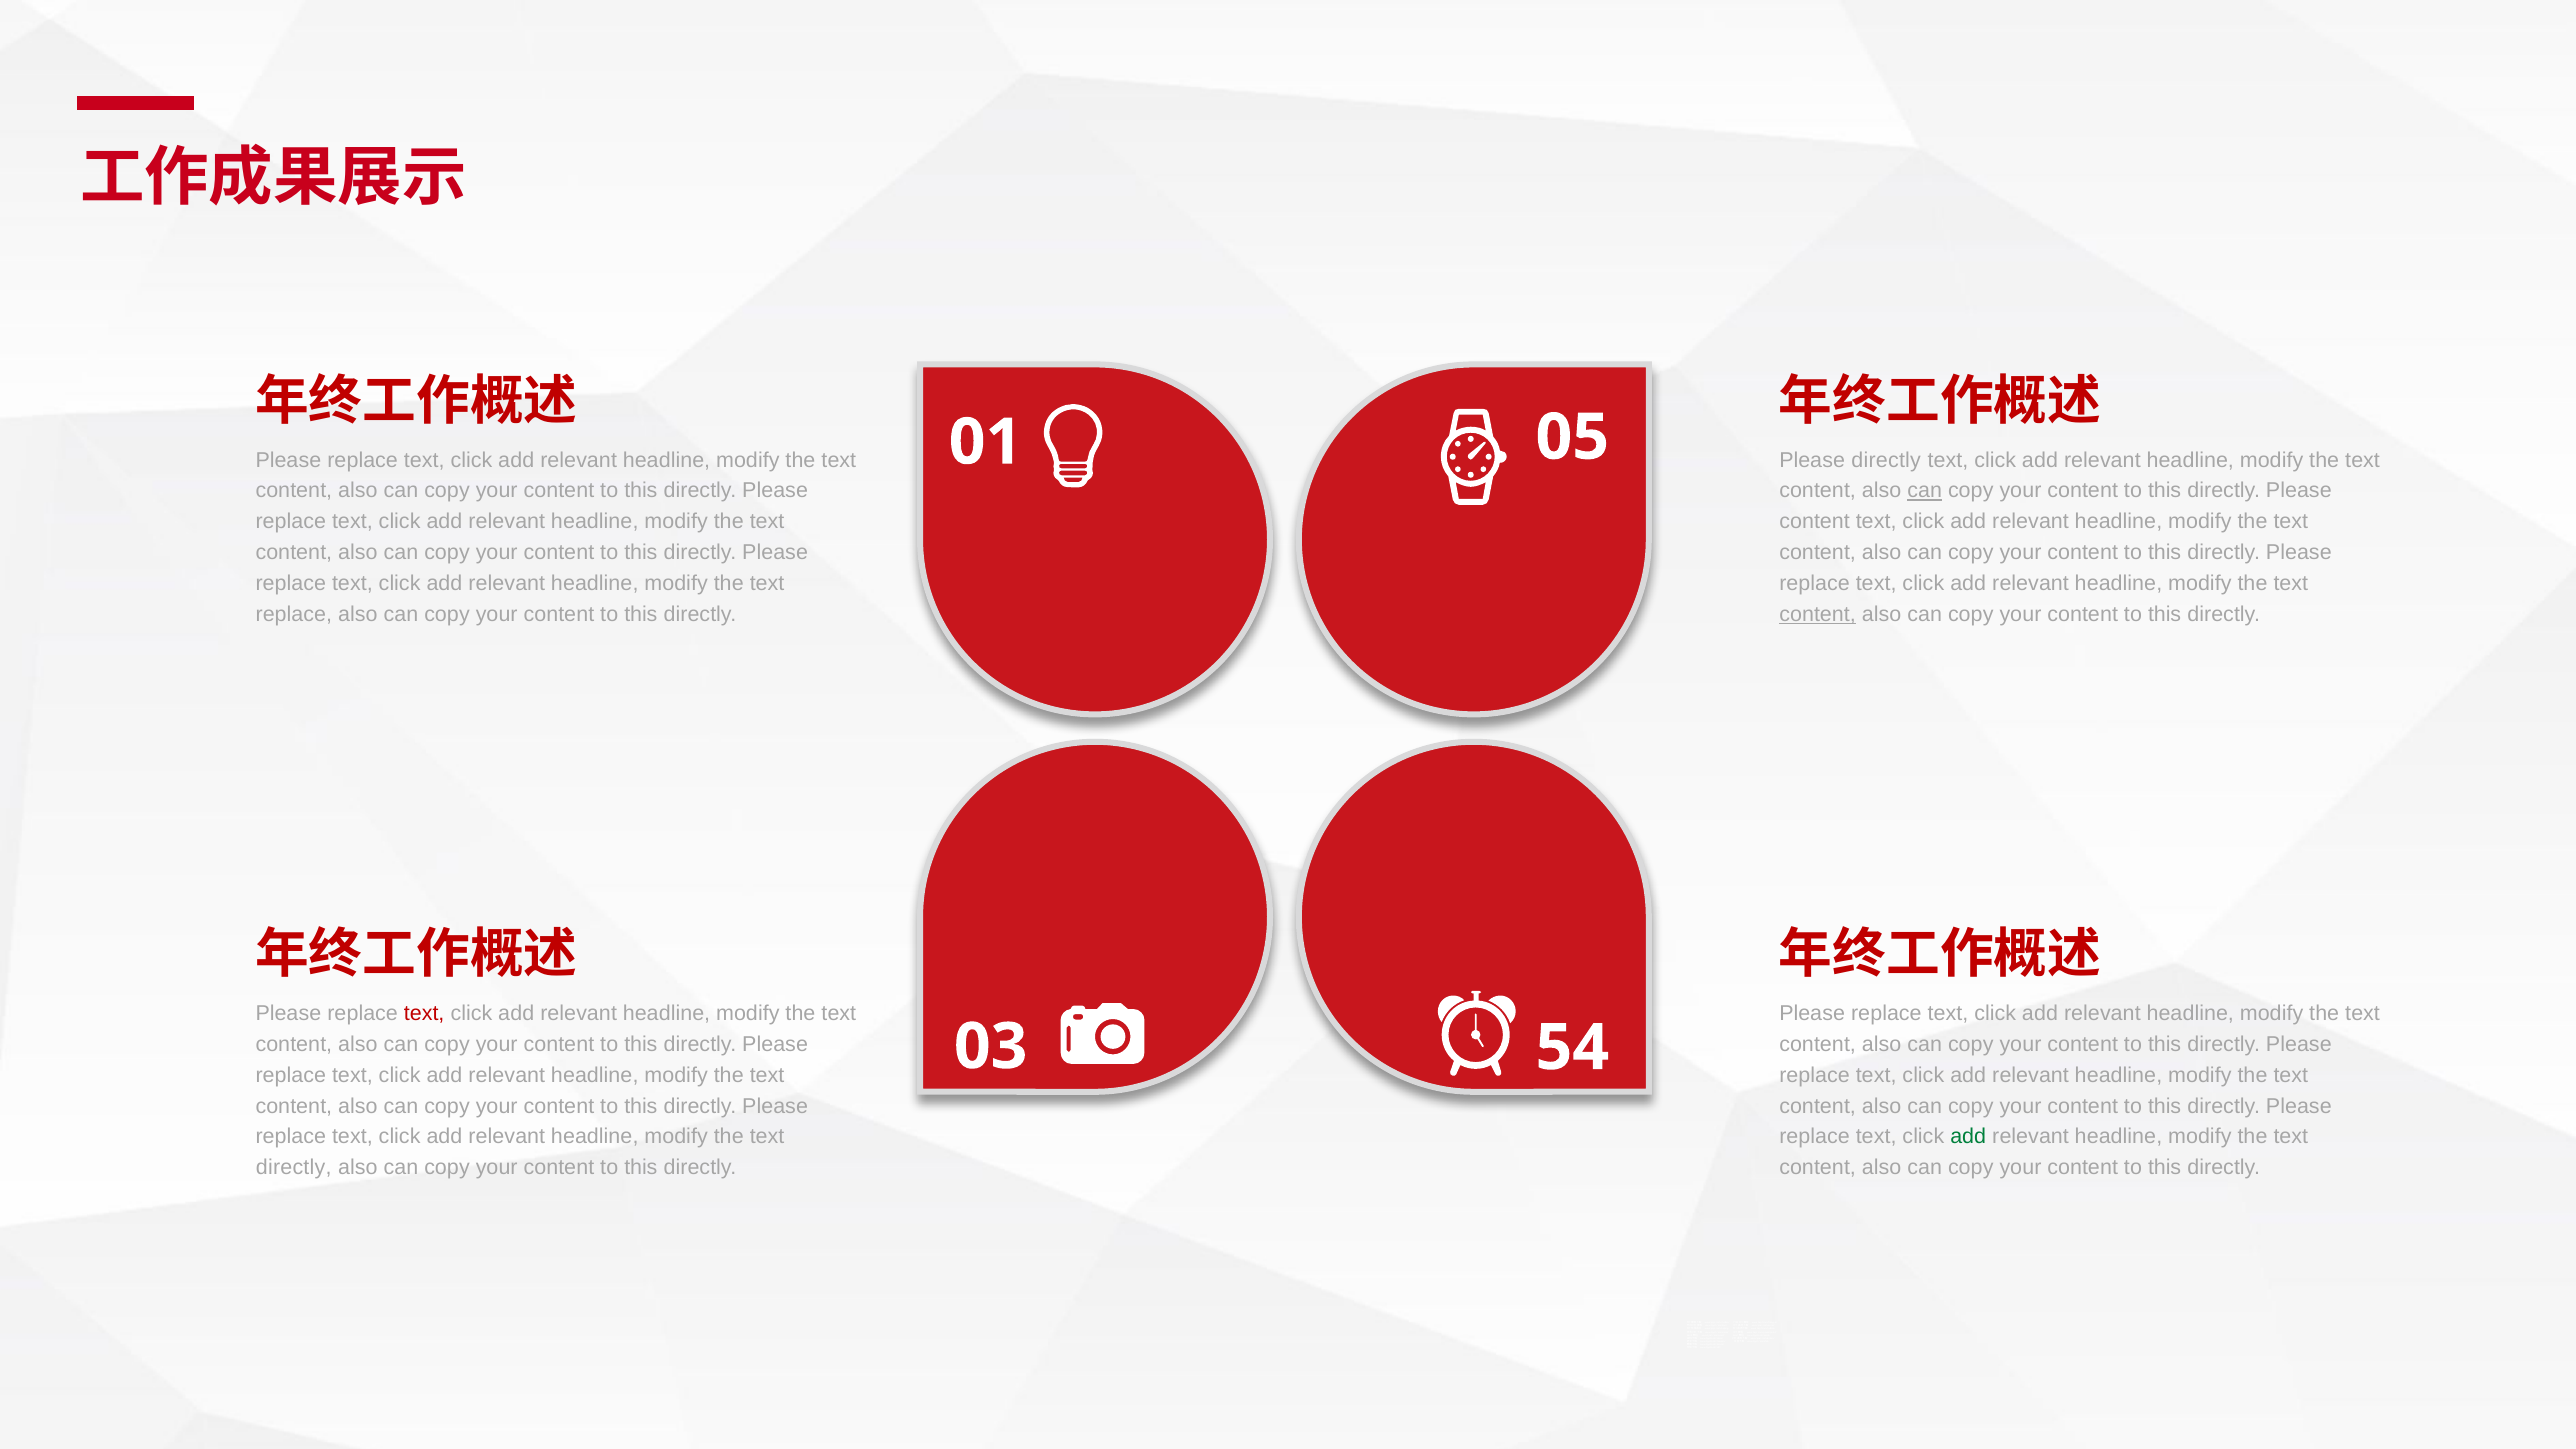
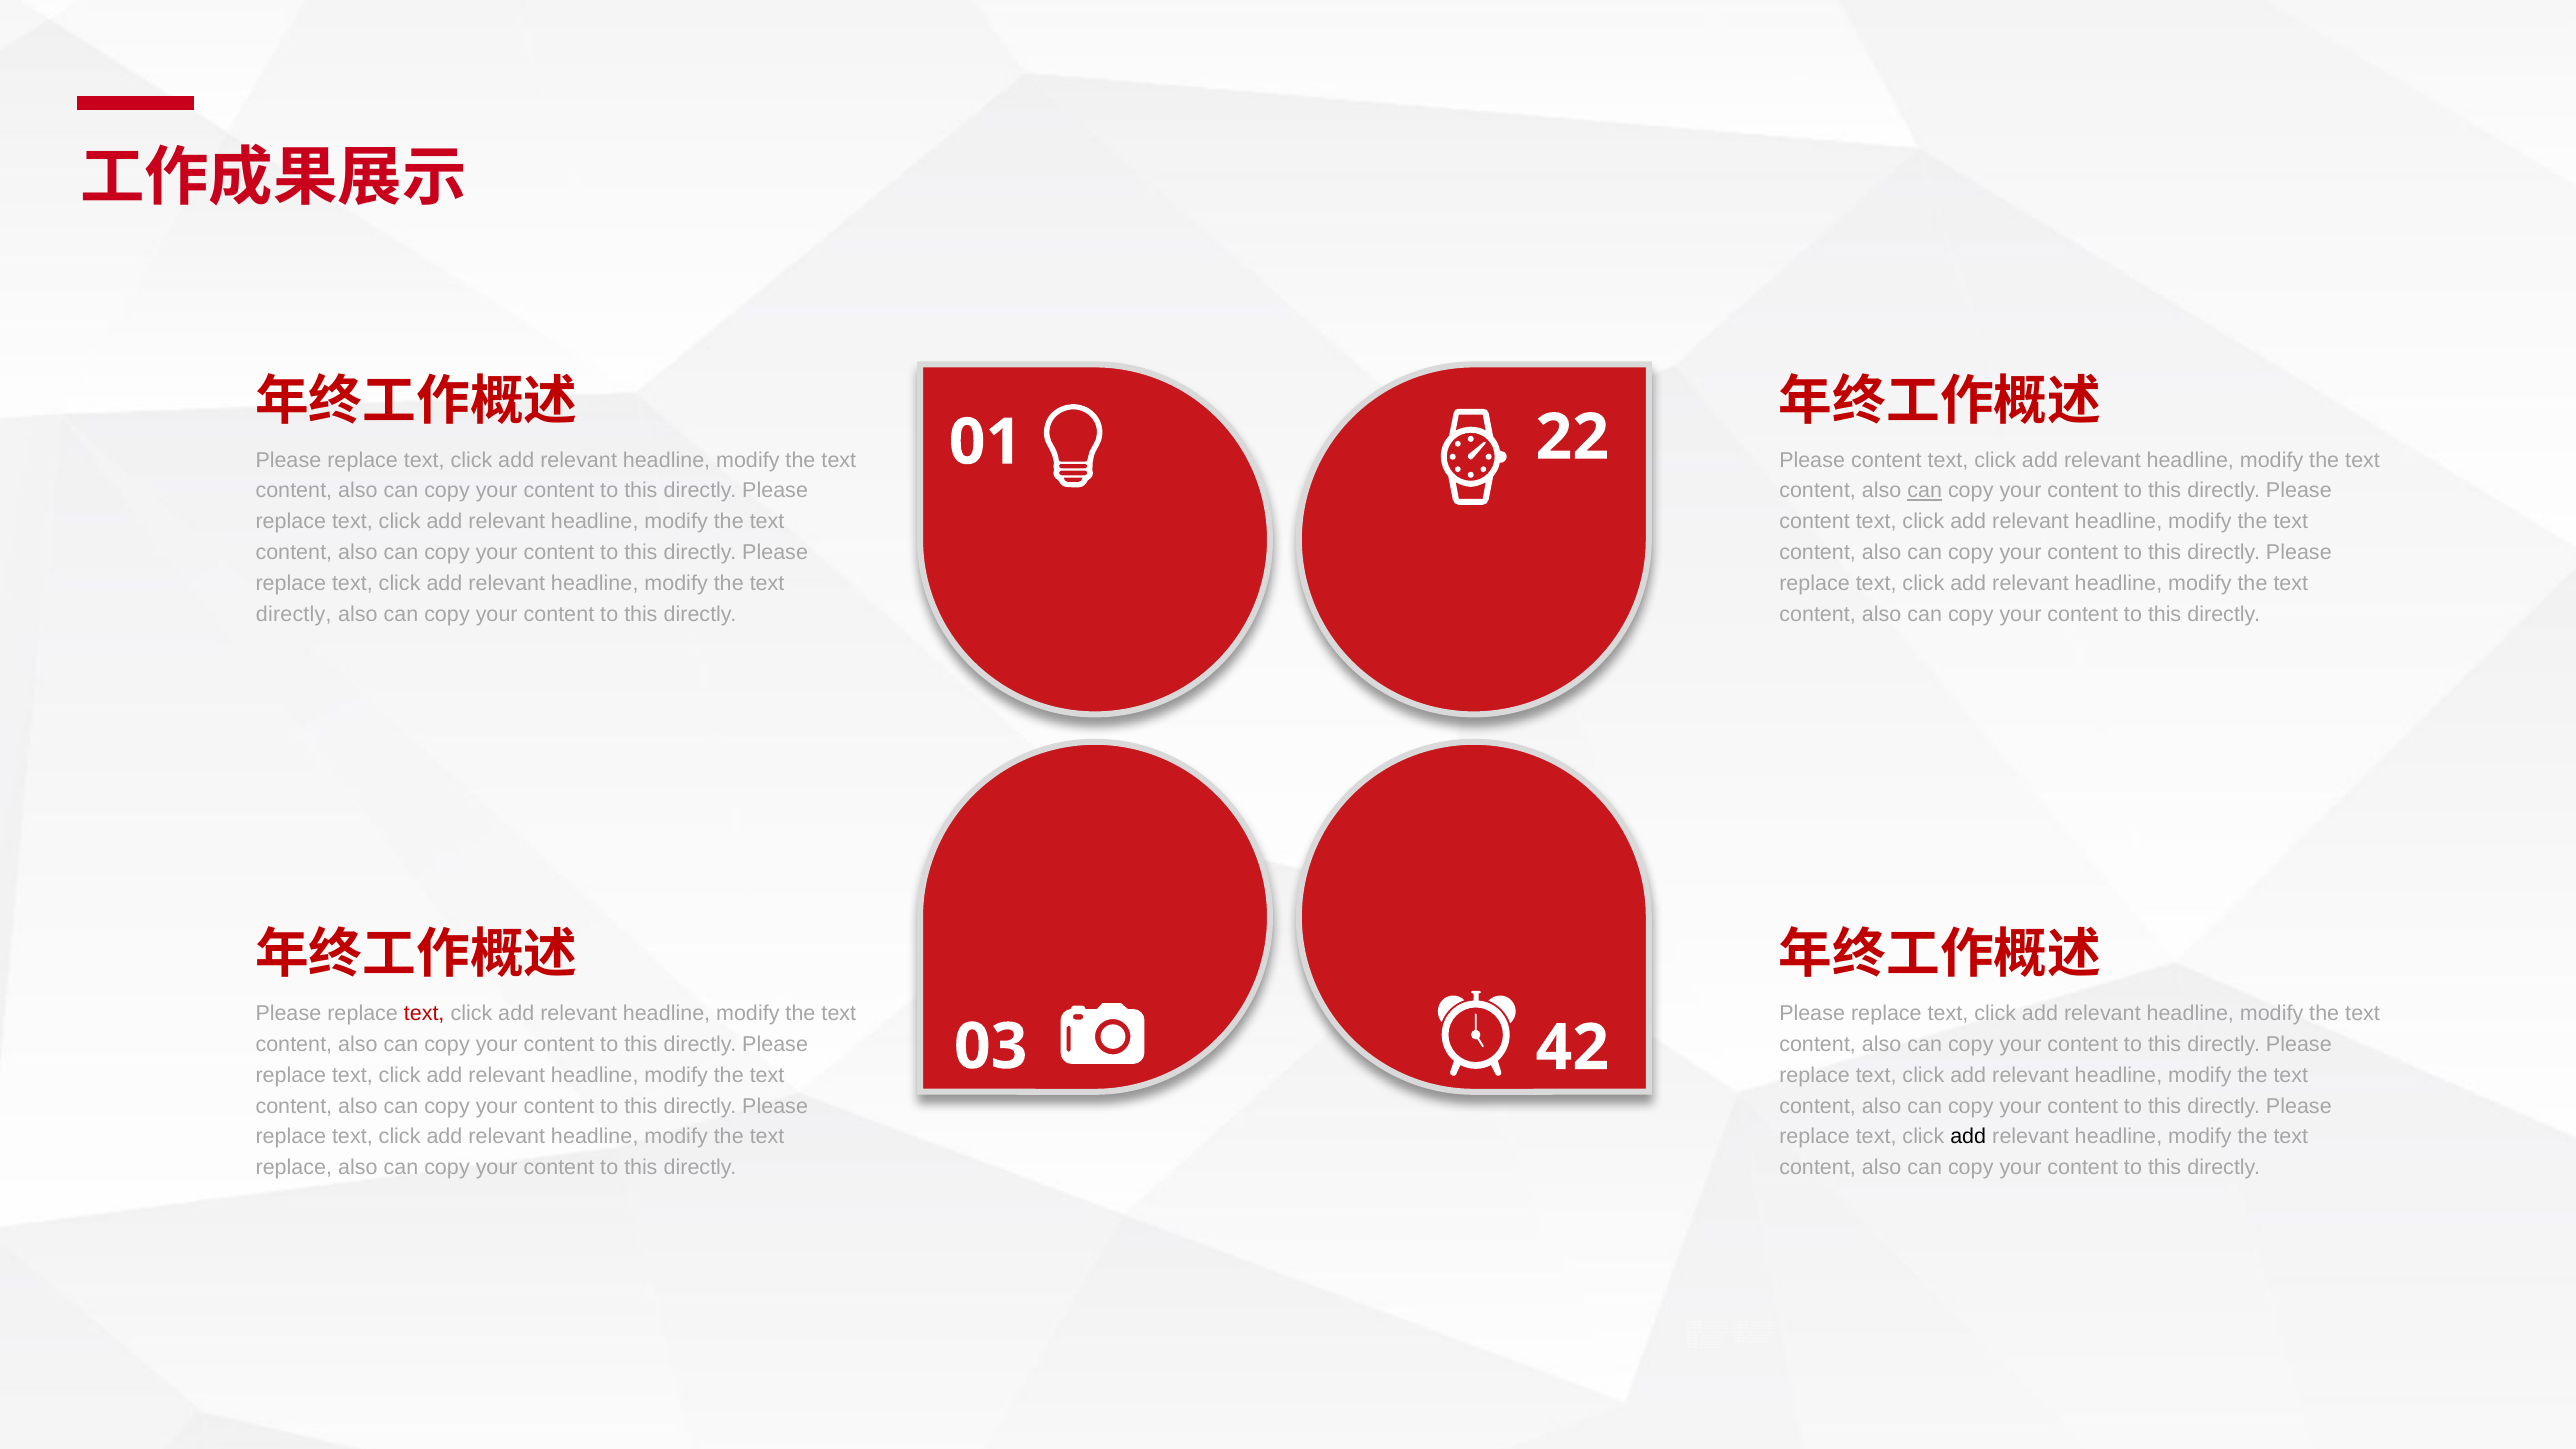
05: 05 -> 22
directly at (1886, 460): directly -> content
replace at (294, 614): replace -> directly
content at (1818, 614) underline: present -> none
54: 54 -> 42
add at (1968, 1137) colour: green -> black
directly at (294, 1168): directly -> replace
